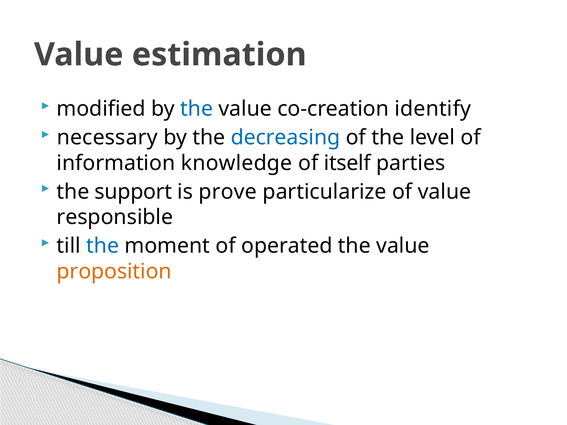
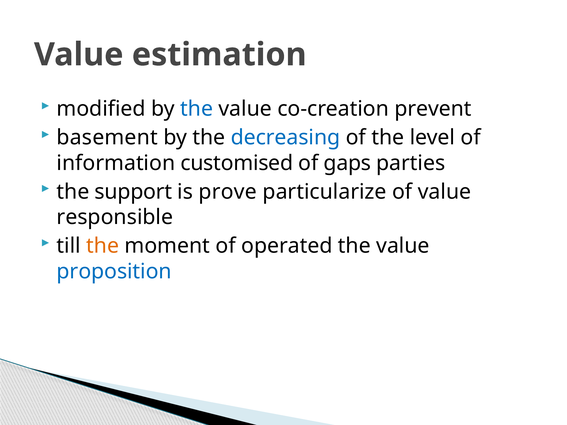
identify: identify -> prevent
necessary: necessary -> basement
knowledge: knowledge -> customised
itself: itself -> gaps
the at (103, 246) colour: blue -> orange
proposition colour: orange -> blue
